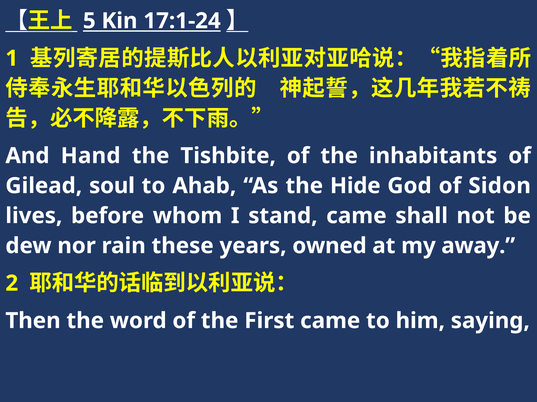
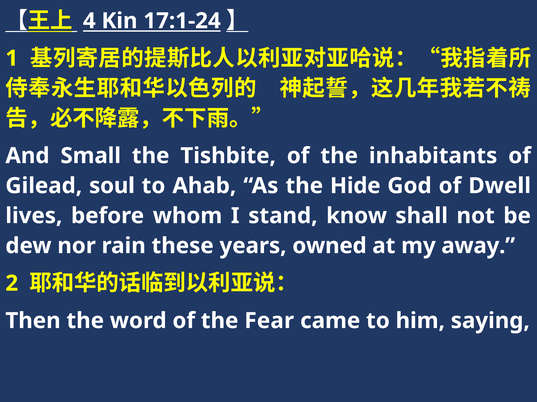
5: 5 -> 4
Hand: Hand -> Small
Sidon: Sidon -> Dwell
stand came: came -> know
First: First -> Fear
